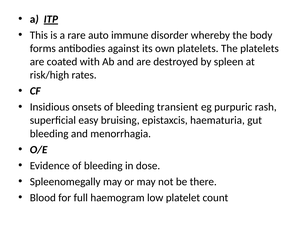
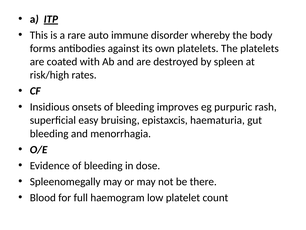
transient: transient -> improves
